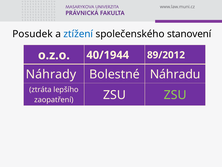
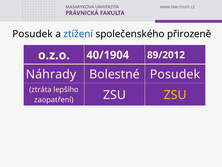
stanovení: stanovení -> přirozeně
40/1944: 40/1944 -> 40/1904
Bolestné Náhradu: Náhradu -> Posudek
ZSU at (175, 95) colour: light green -> yellow
